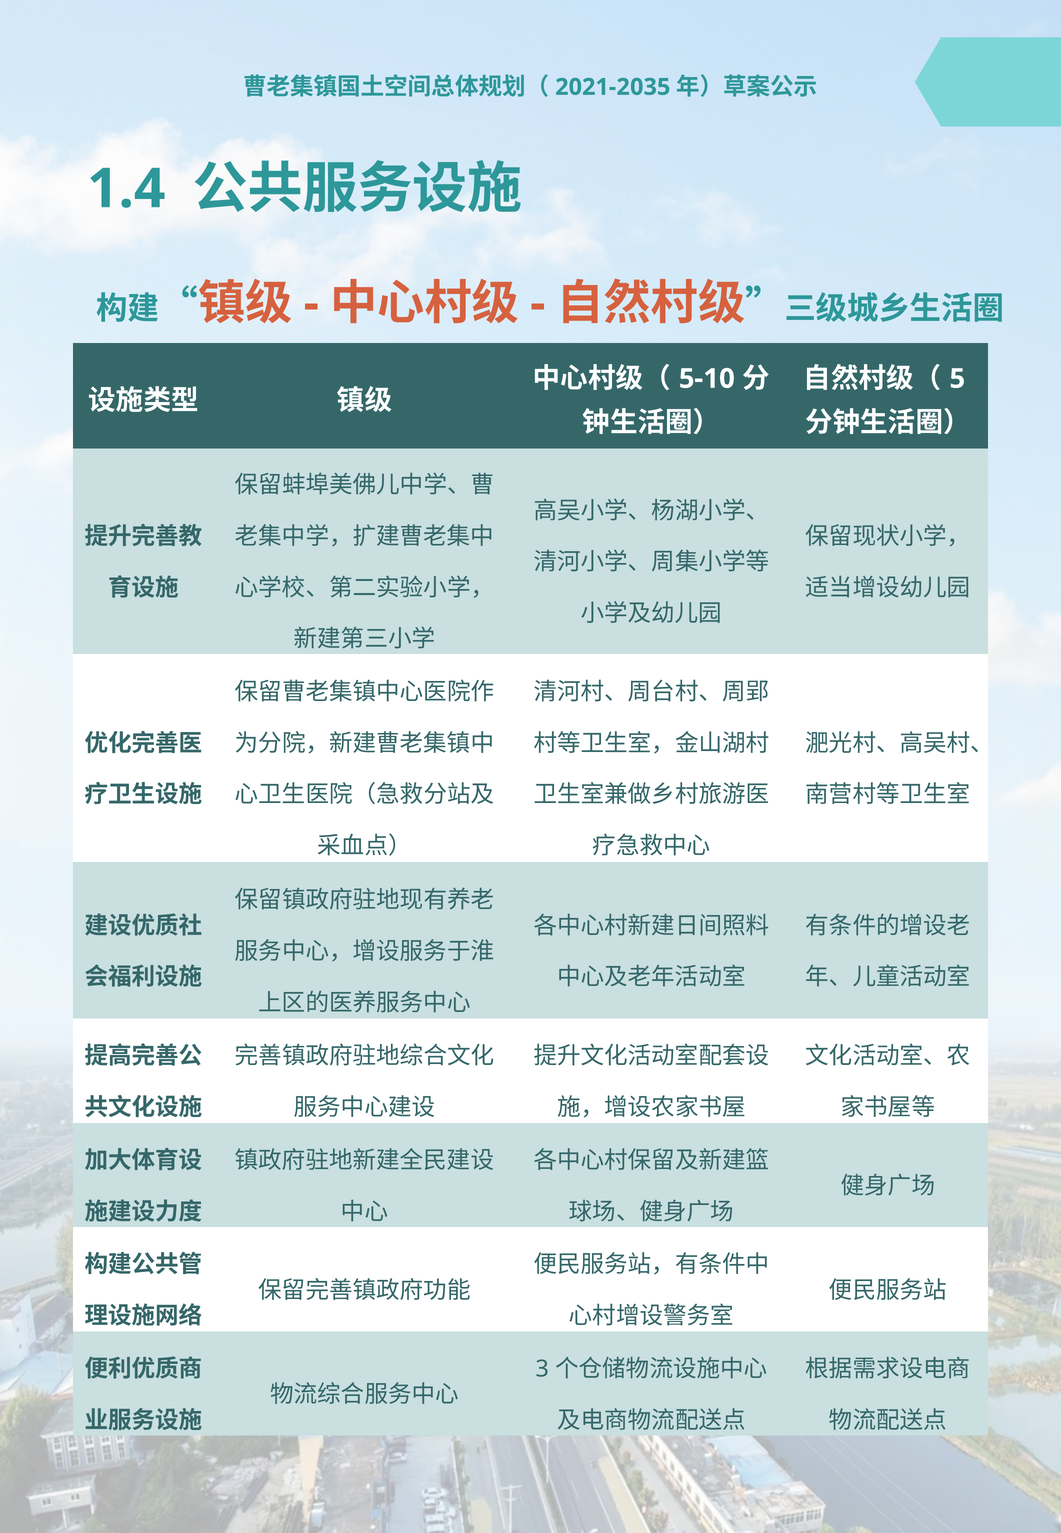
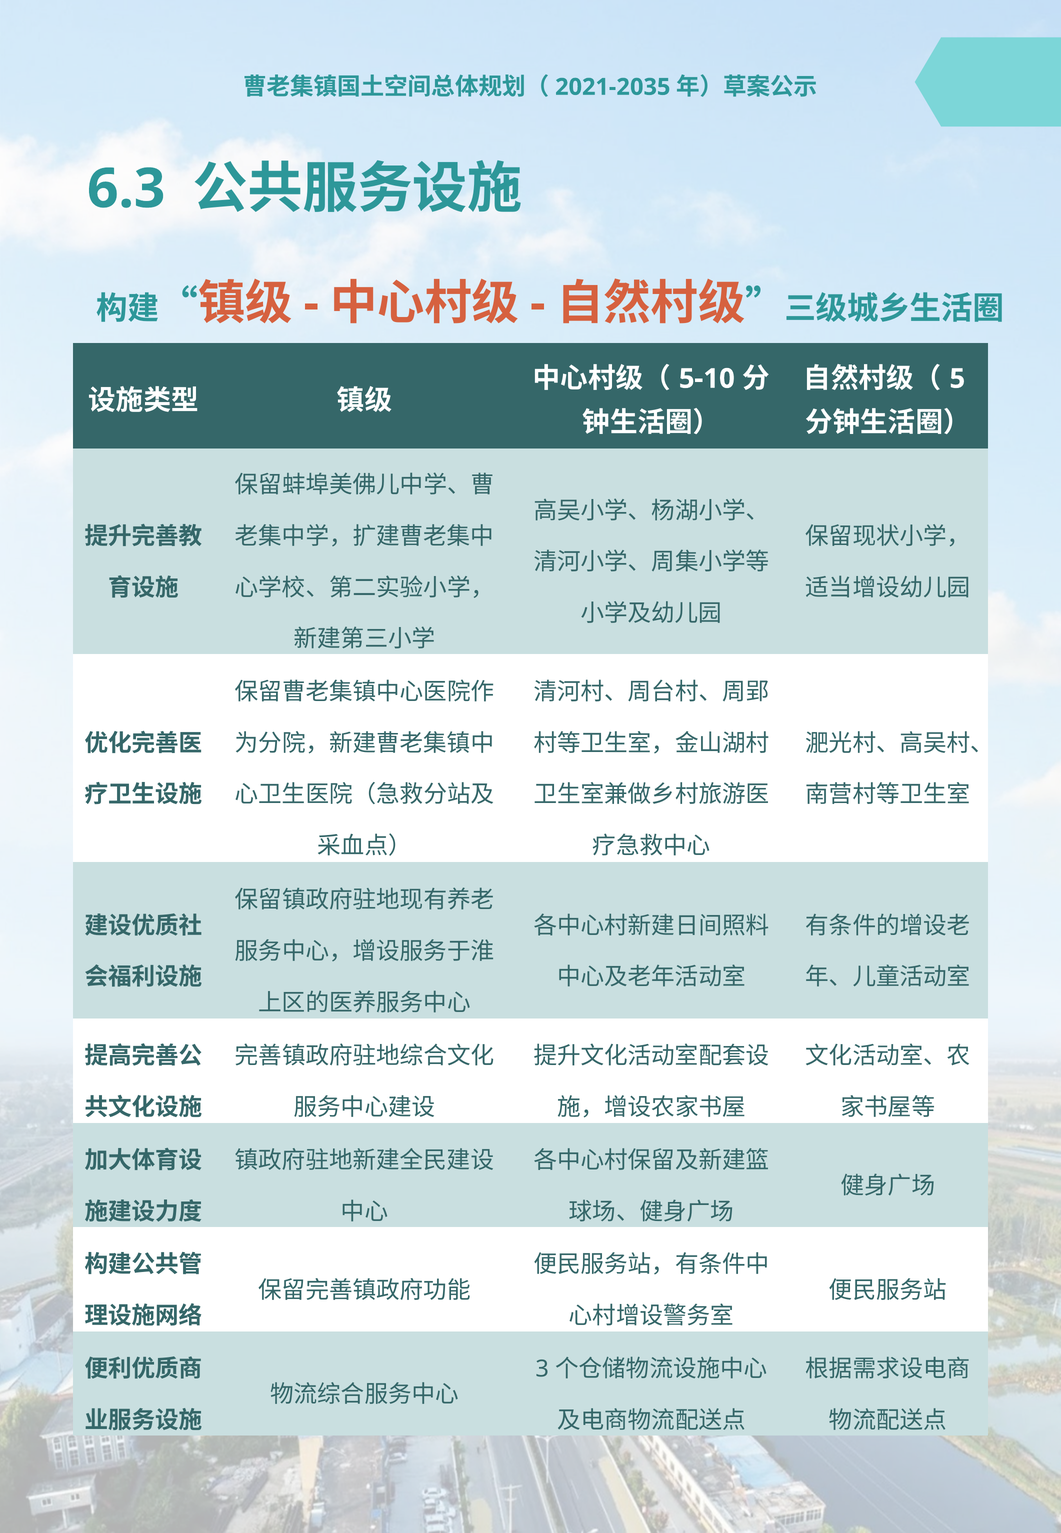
1.4: 1.4 -> 6.3
